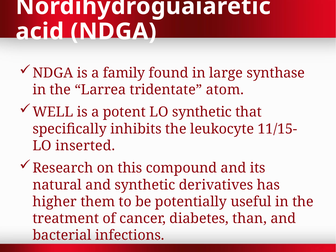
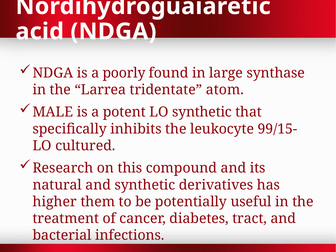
family: family -> poorly
WELL: WELL -> MALE
11/15-: 11/15- -> 99/15-
inserted: inserted -> cultured
than: than -> tract
